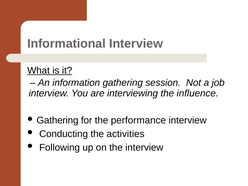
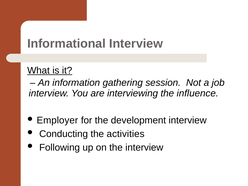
Gathering at (57, 120): Gathering -> Employer
performance: performance -> development
